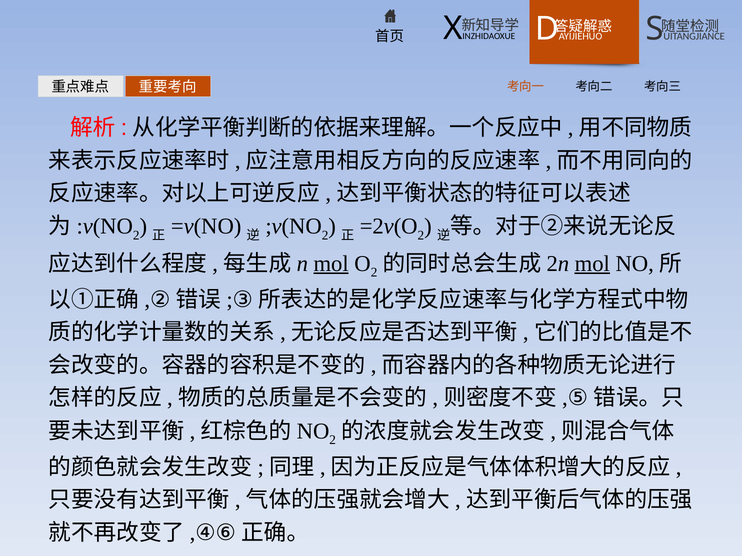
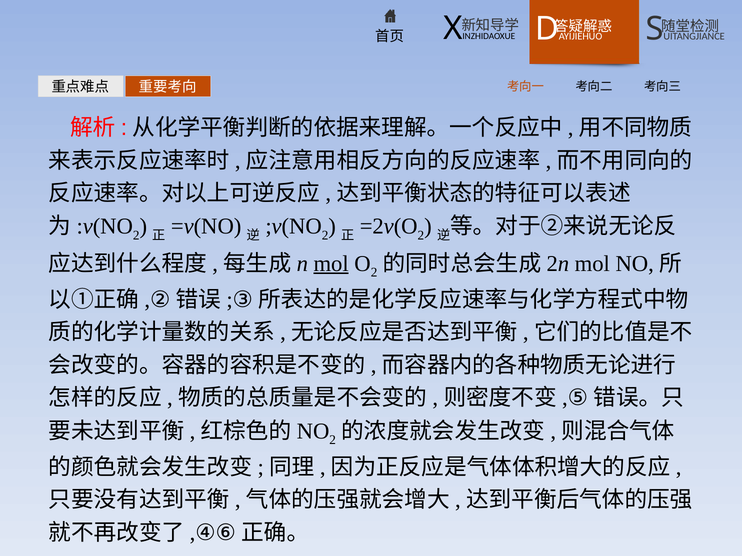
mol at (592, 264) underline: present -> none
